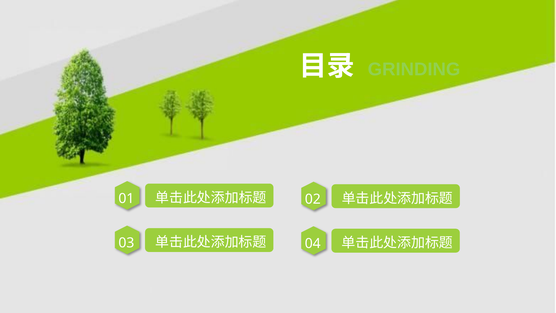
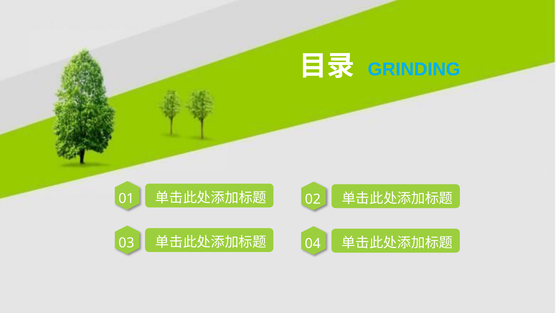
GRINDING colour: light green -> light blue
